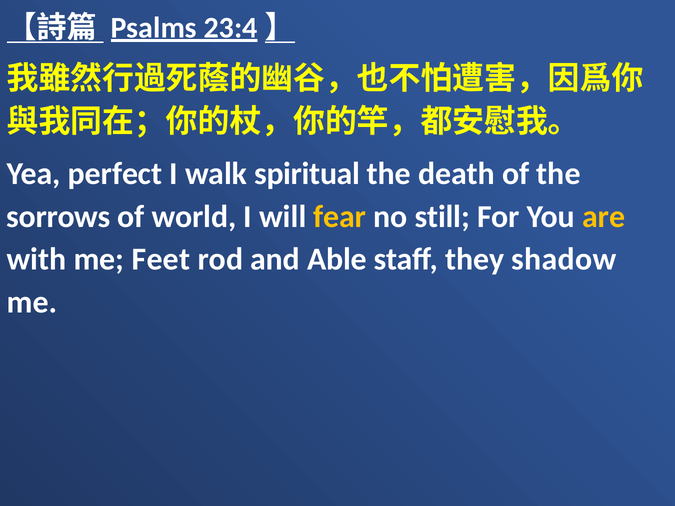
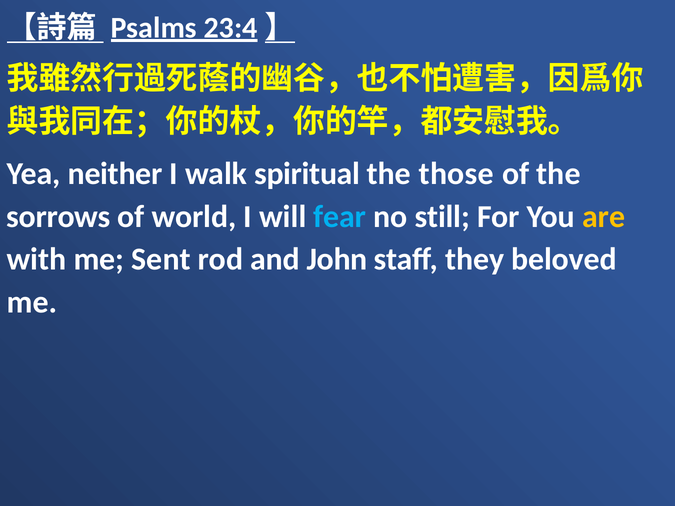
perfect: perfect -> neither
death: death -> those
fear colour: yellow -> light blue
Feet: Feet -> Sent
Able: Able -> John
shadow: shadow -> beloved
